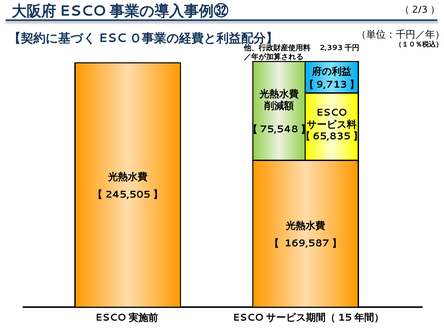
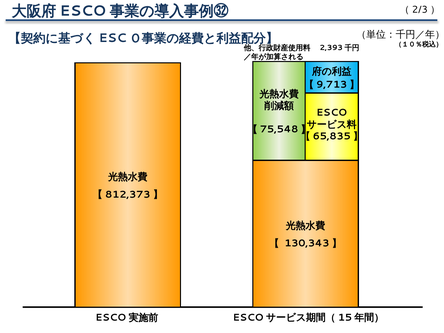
245,505: 245,505 -> 812,373
169,587: 169,587 -> 130,343
